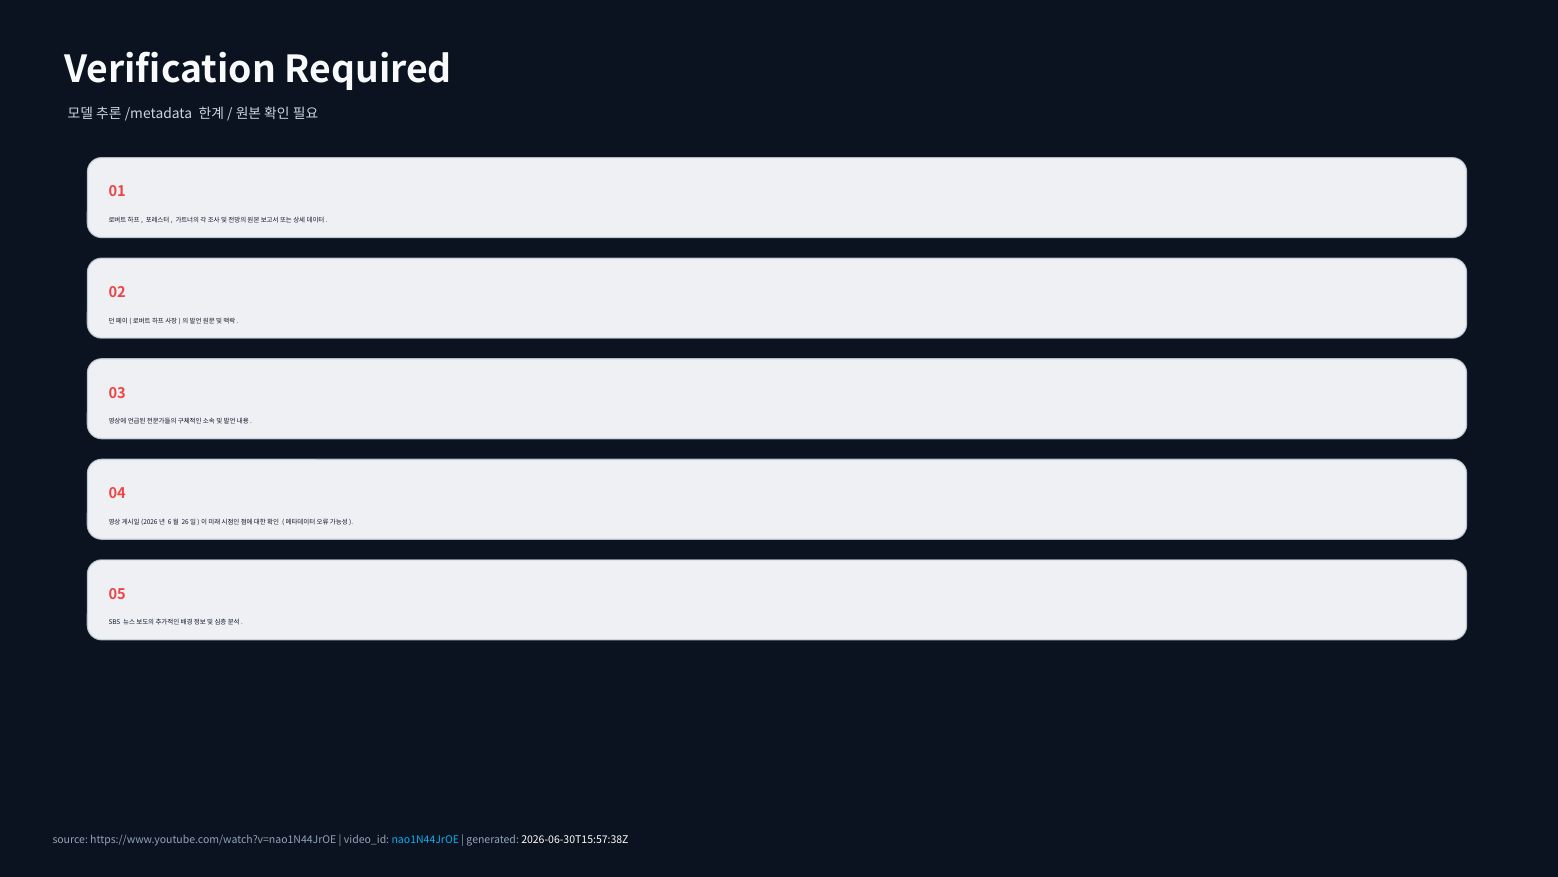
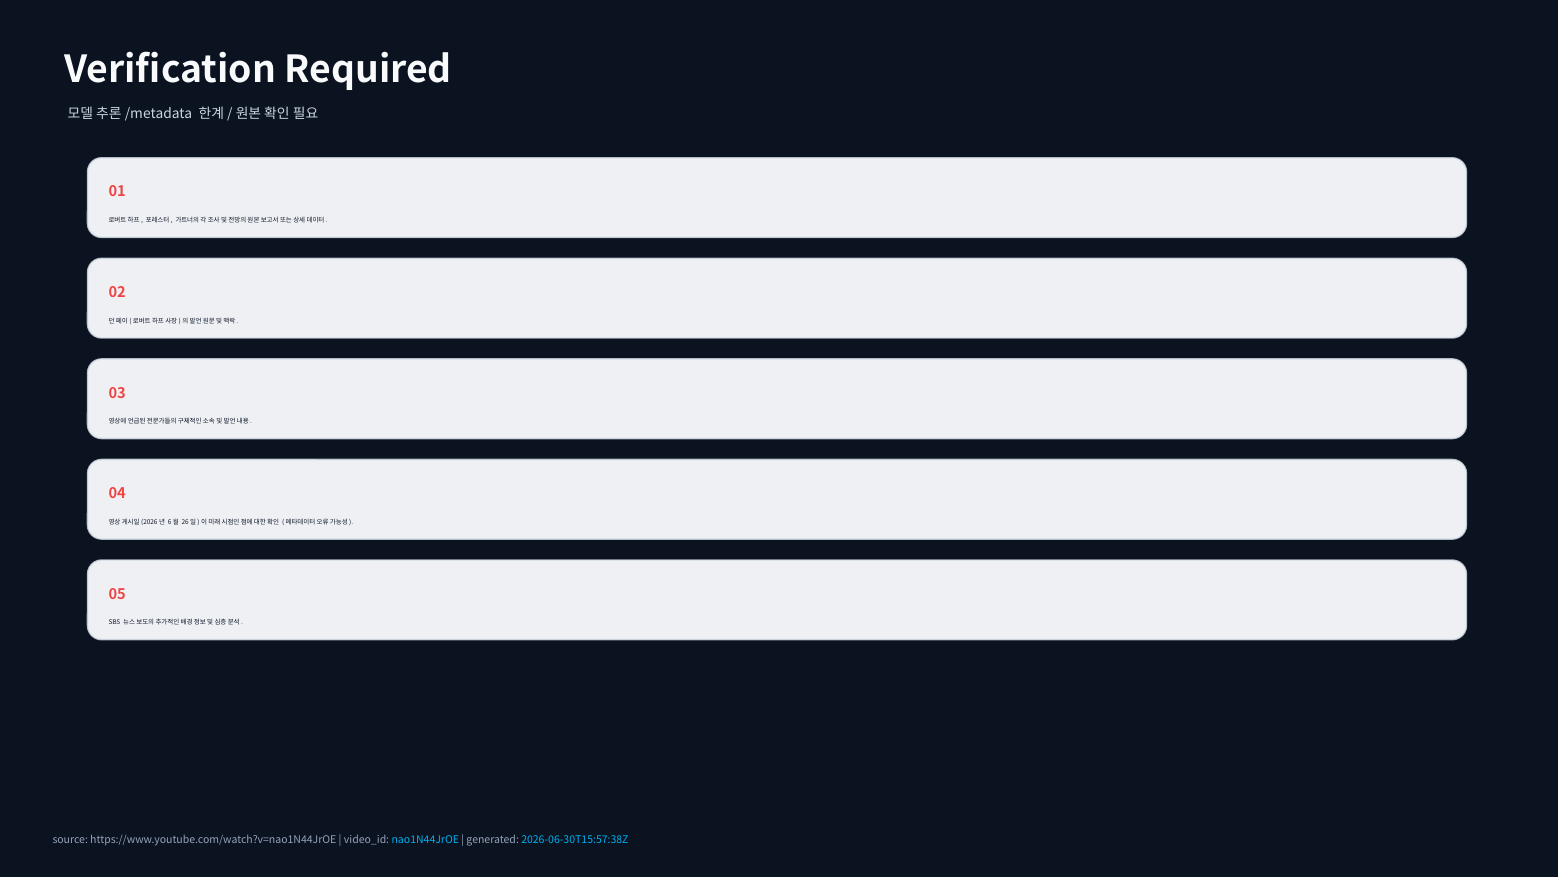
2026-06-30T15:57:38Z colour: white -> light blue
